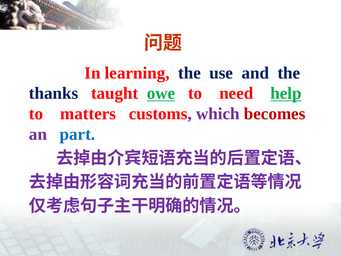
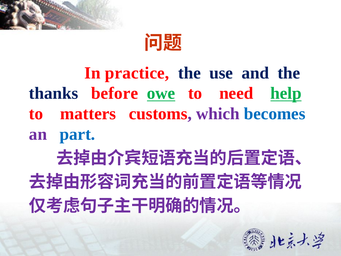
learning: learning -> practice
taught: taught -> before
becomes colour: red -> blue
